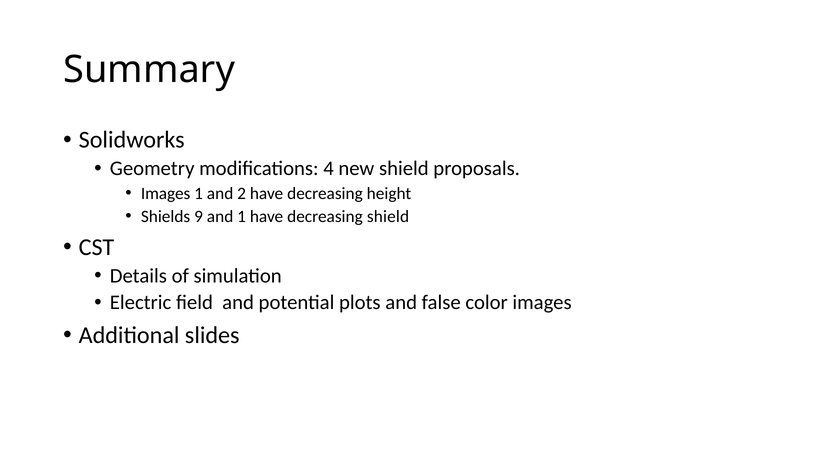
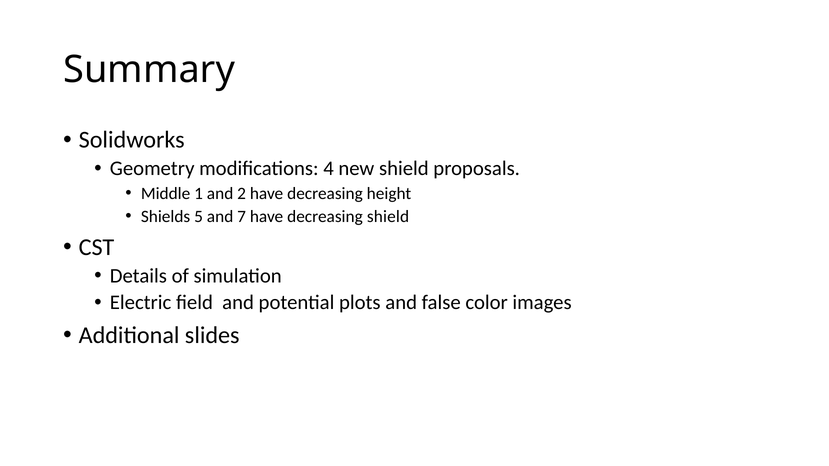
Images at (166, 194): Images -> Middle
9: 9 -> 5
and 1: 1 -> 7
